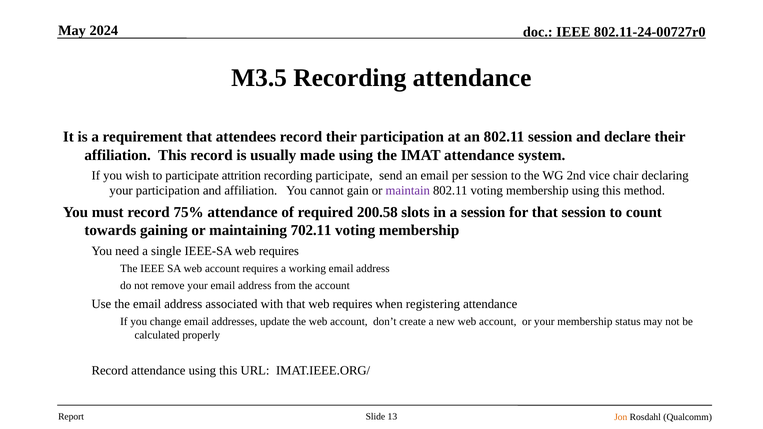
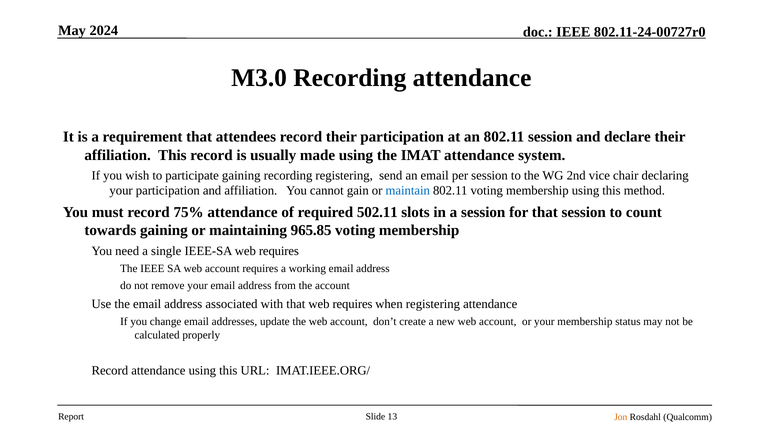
M3.5: M3.5 -> M3.0
participate attrition: attrition -> gaining
recording participate: participate -> registering
maintain colour: purple -> blue
200.58: 200.58 -> 502.11
702.11: 702.11 -> 965.85
